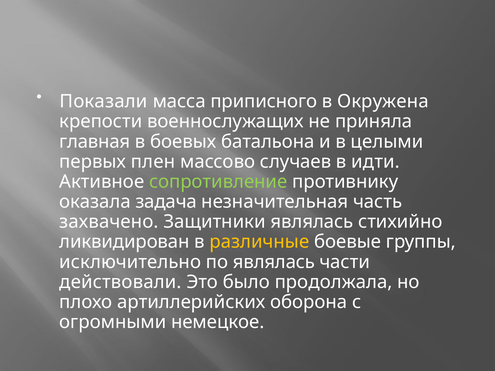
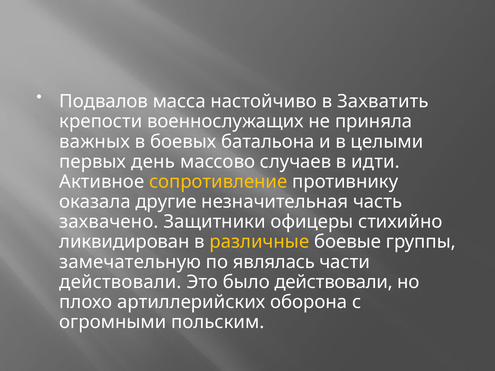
Показали: Показали -> Подвалов
приписного: приписного -> настойчиво
Окружена: Окружена -> Захватить
главная: главная -> важных
плен: плен -> день
сопротивление colour: light green -> yellow
задача: задача -> другие
Защитники являлась: являлась -> офицеры
исключительно: исключительно -> замечательную
было продолжала: продолжала -> действовали
немецкое: немецкое -> польским
